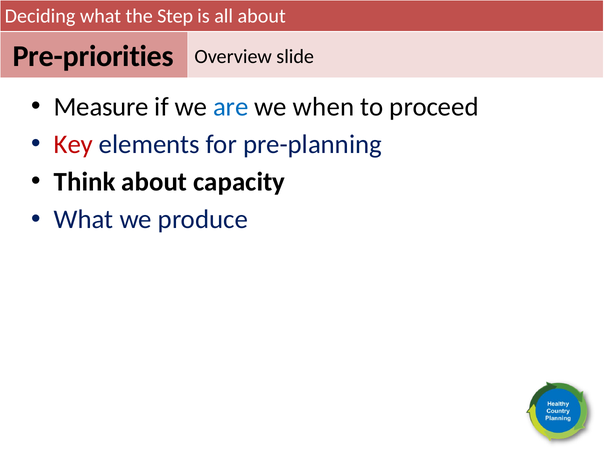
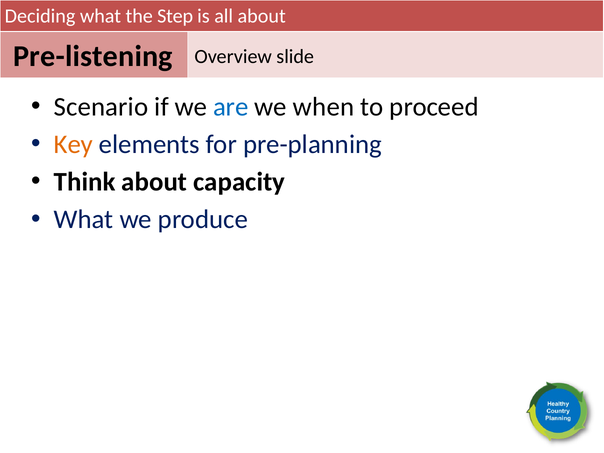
Pre-priorities: Pre-priorities -> Pre-listening
Measure: Measure -> Scenario
Key colour: red -> orange
